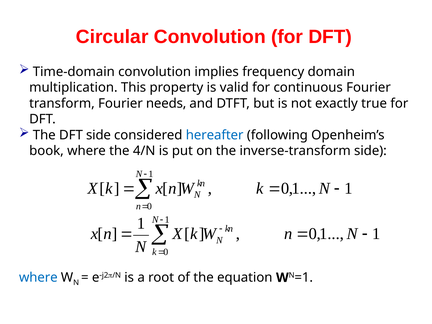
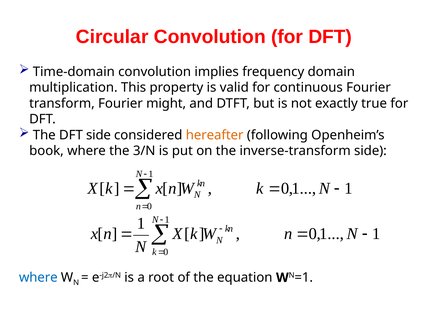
needs: needs -> might
hereafter colour: blue -> orange
4/N: 4/N -> 3/N
